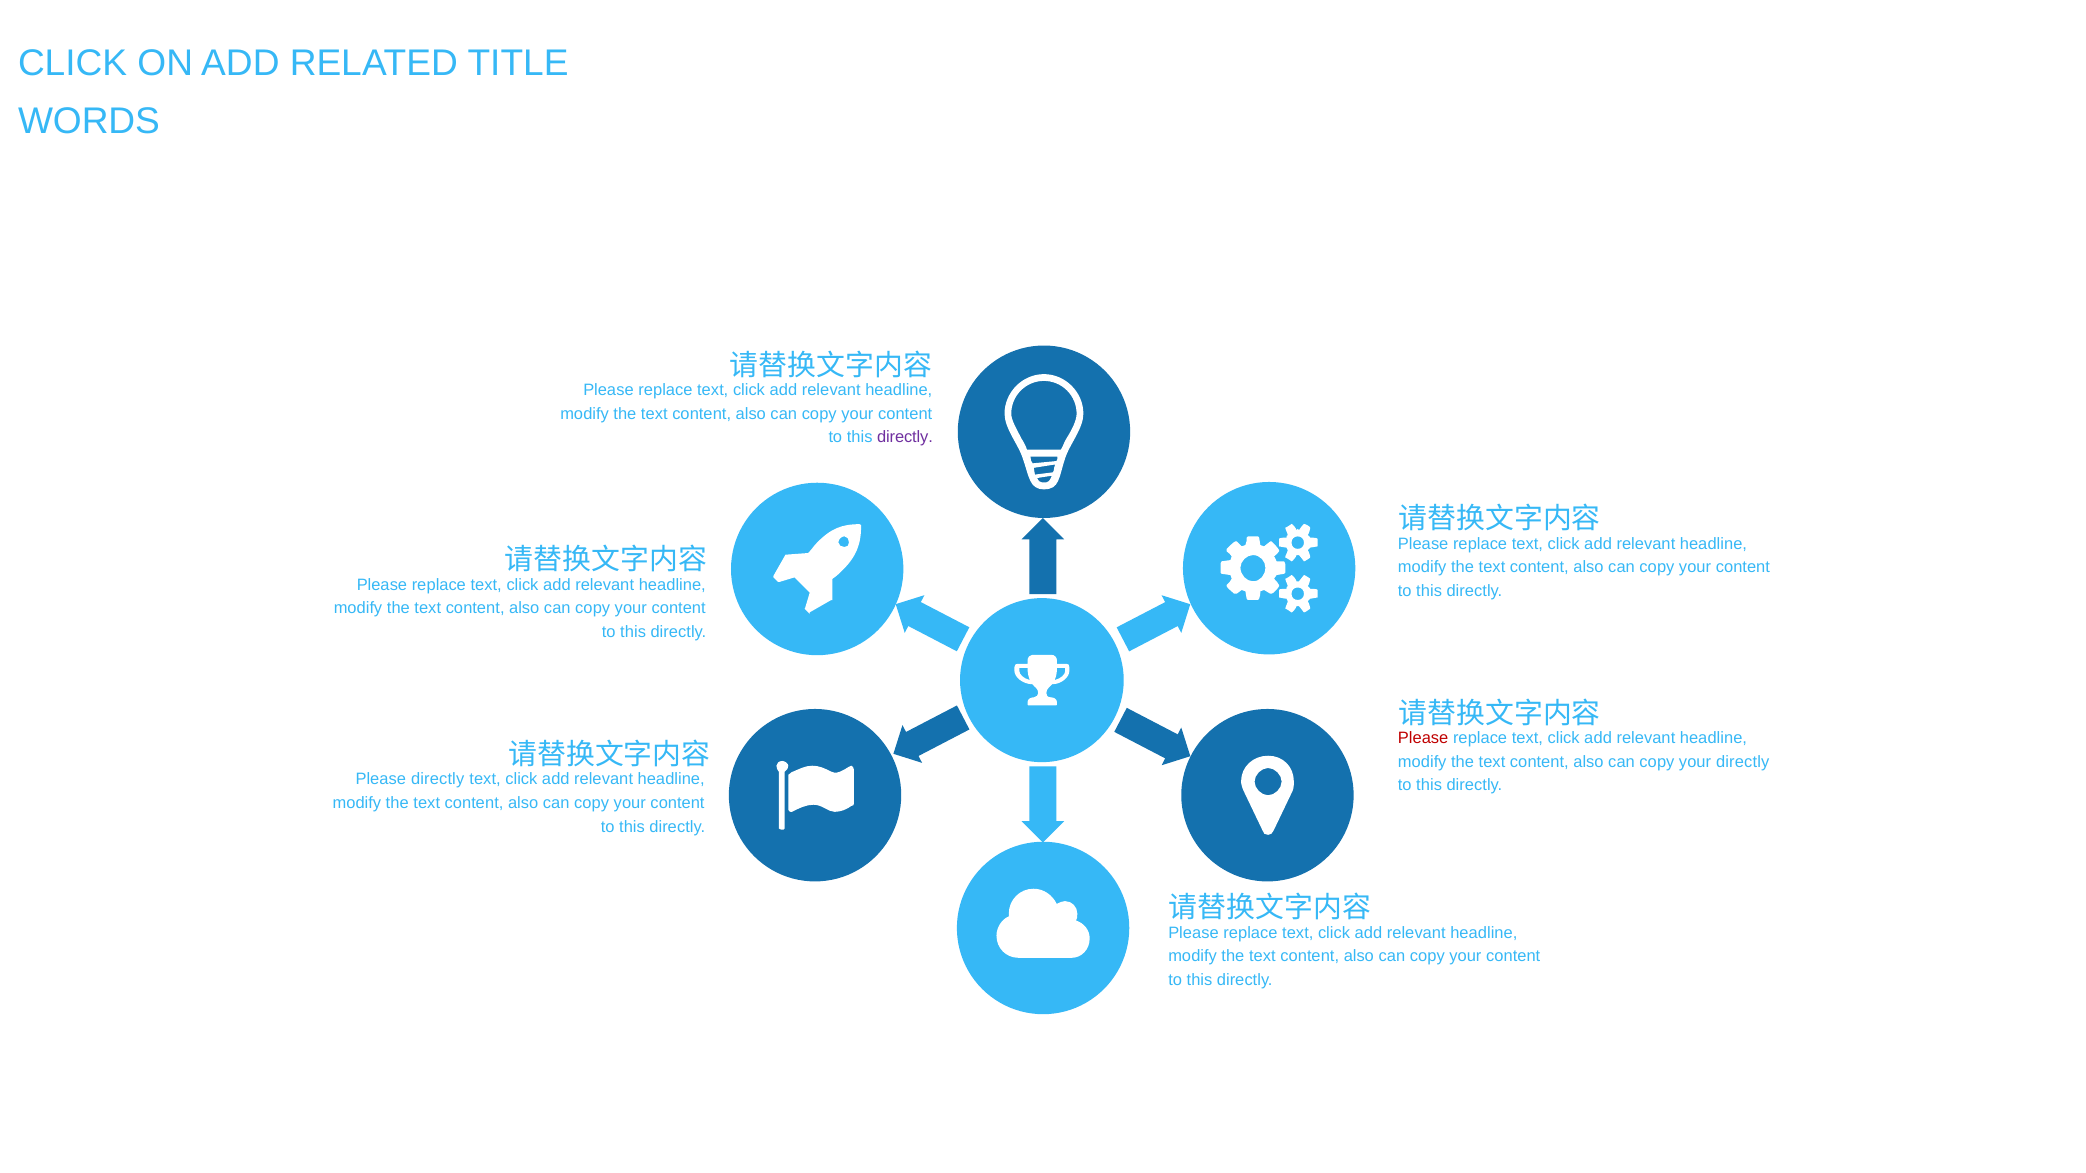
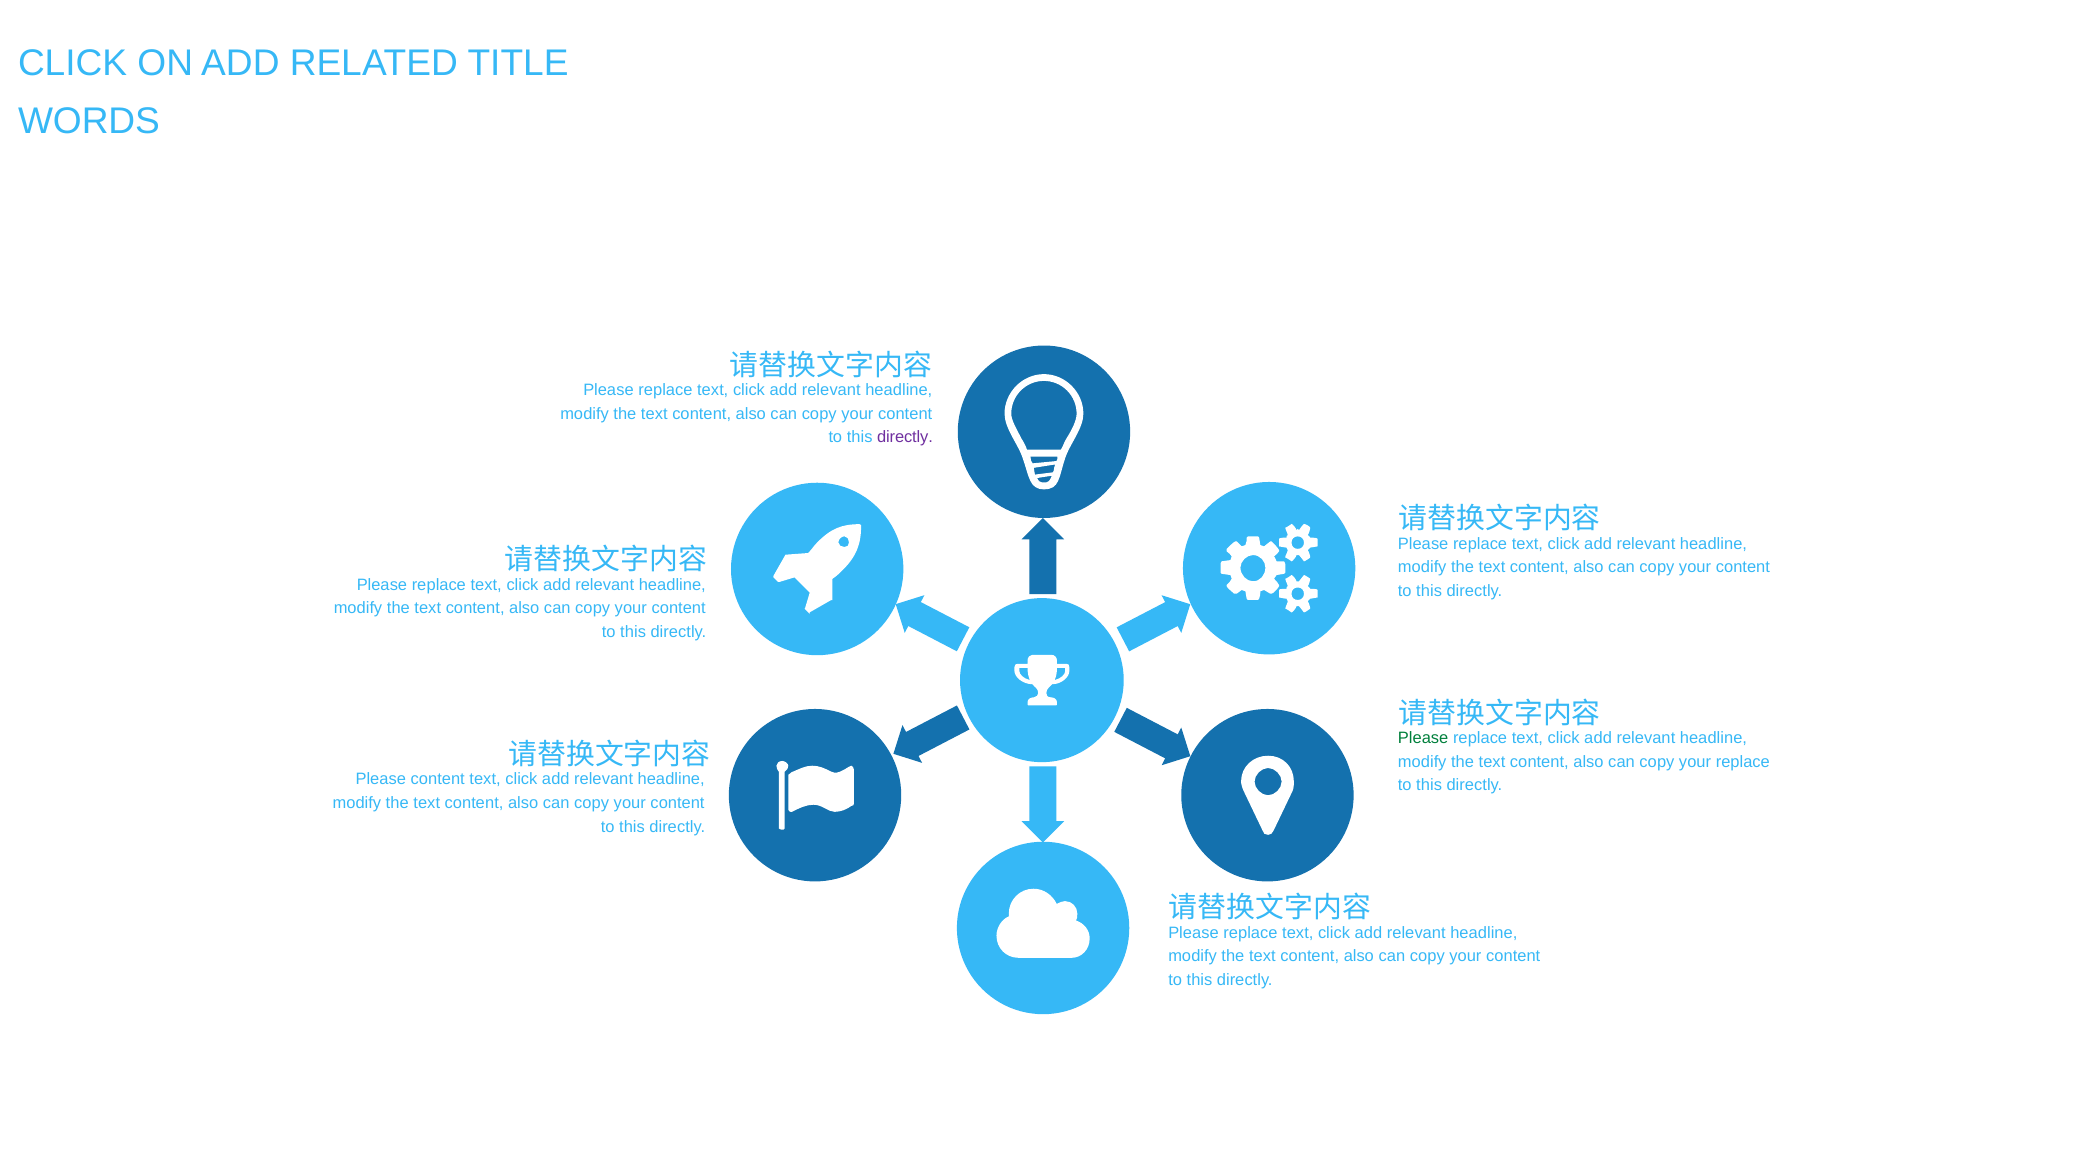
Please at (1423, 738) colour: red -> green
your directly: directly -> replace
Please directly: directly -> content
